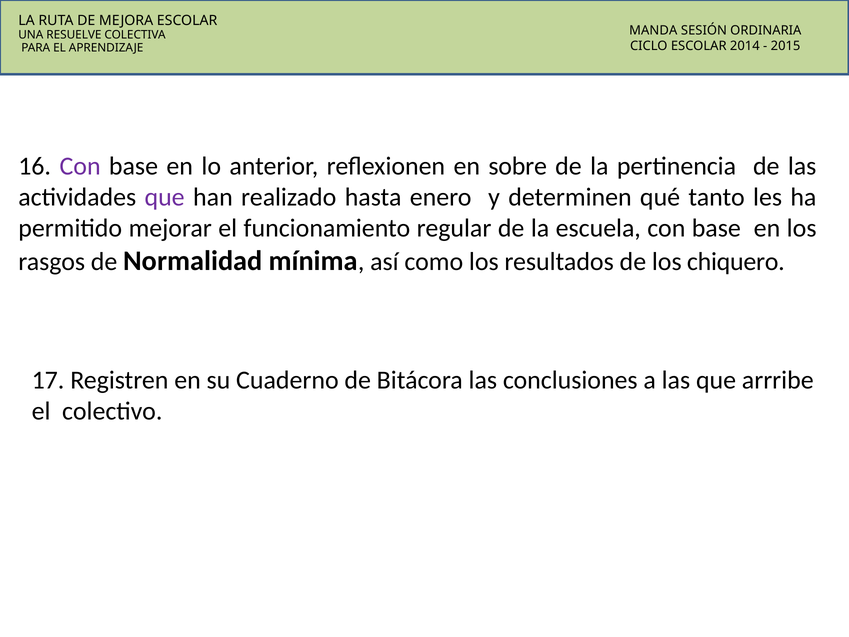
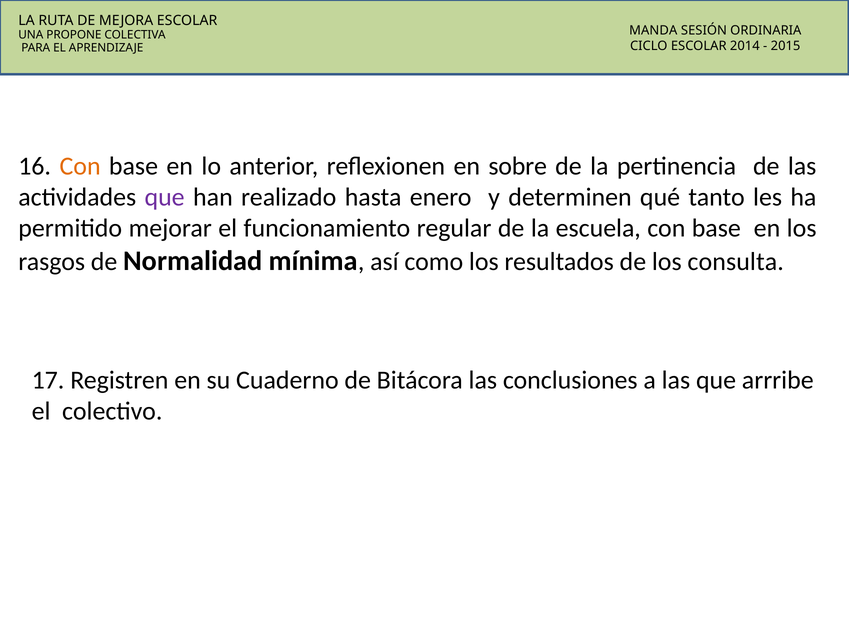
RESUELVE: RESUELVE -> PROPONE
Con at (80, 166) colour: purple -> orange
chiquero: chiquero -> consulta
